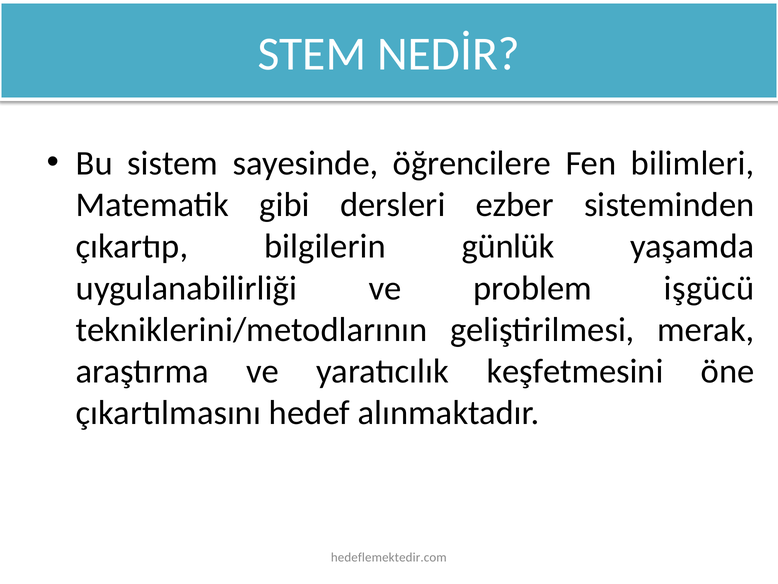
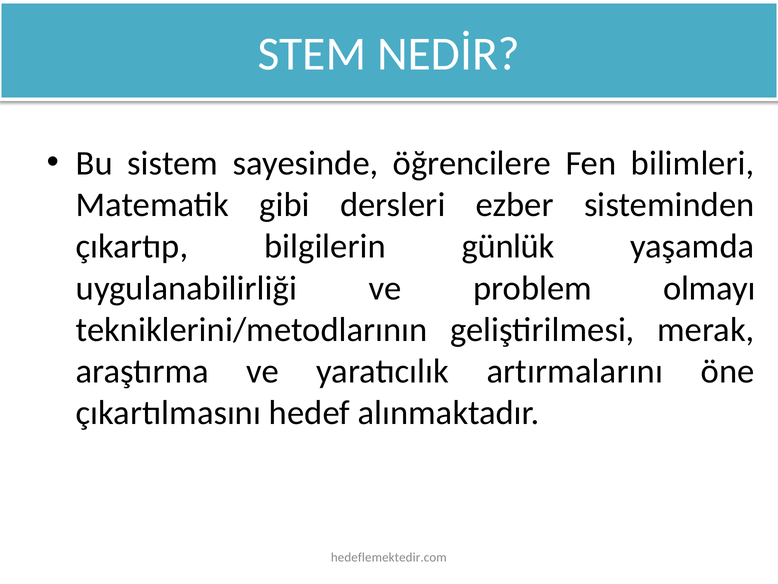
işgücü: işgücü -> olmayı
keşfetmesini: keşfetmesini -> artırmalarını
